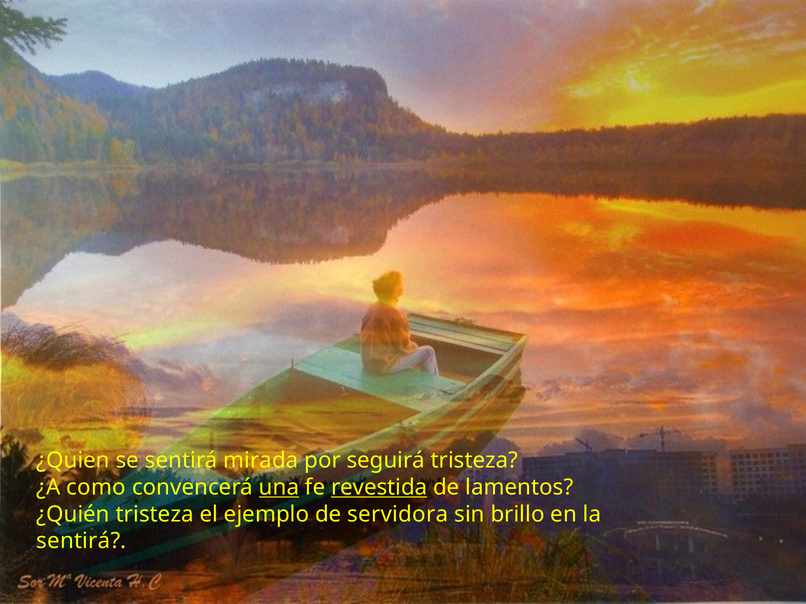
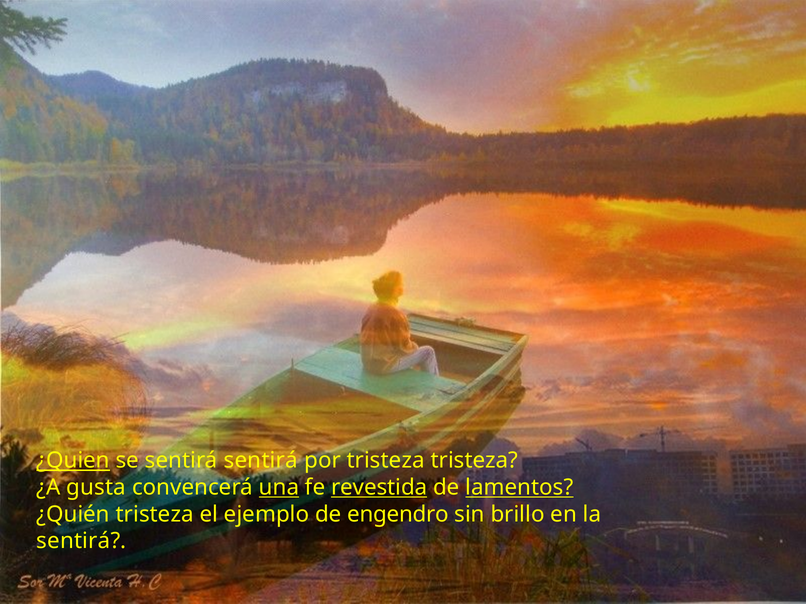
¿Quien underline: none -> present
sentirá mirada: mirada -> sentirá
por seguirá: seguirá -> tristeza
como: como -> gusta
lamentos underline: none -> present
servidora: servidora -> engendro
